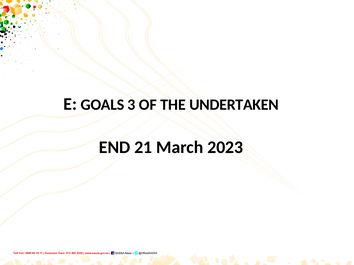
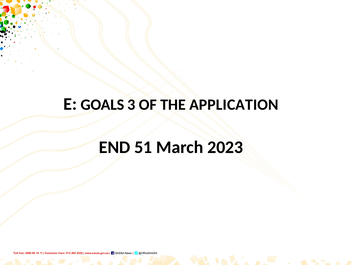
UNDERTAKEN: UNDERTAKEN -> APPLICATION
21: 21 -> 51
